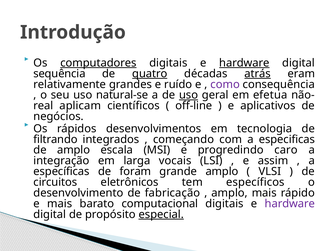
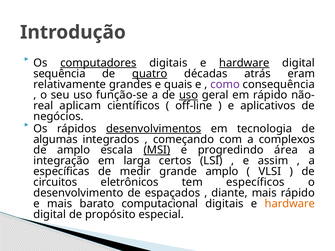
atrás underline: present -> none
ruído: ruído -> quais
natural-se: natural-se -> função-se
em efetua: efetua -> rápido
desenvolvimentos underline: none -> present
filtrando: filtrando -> algumas
especificas: especificas -> complexos
MSI underline: none -> present
caro: caro -> área
vocais: vocais -> certos
foram: foram -> medir
fabricação: fabricação -> espaçados
amplo at (230, 193): amplo -> diante
hardware at (290, 204) colour: purple -> orange
especial underline: present -> none
